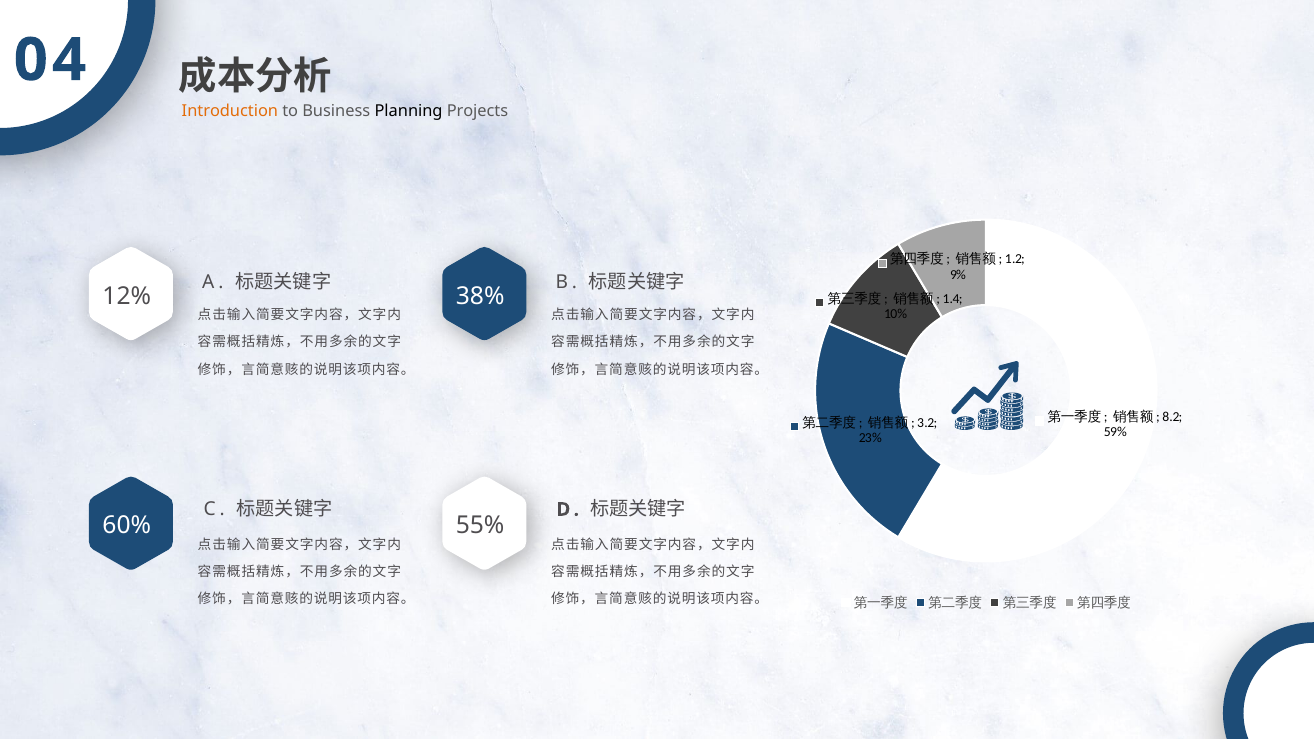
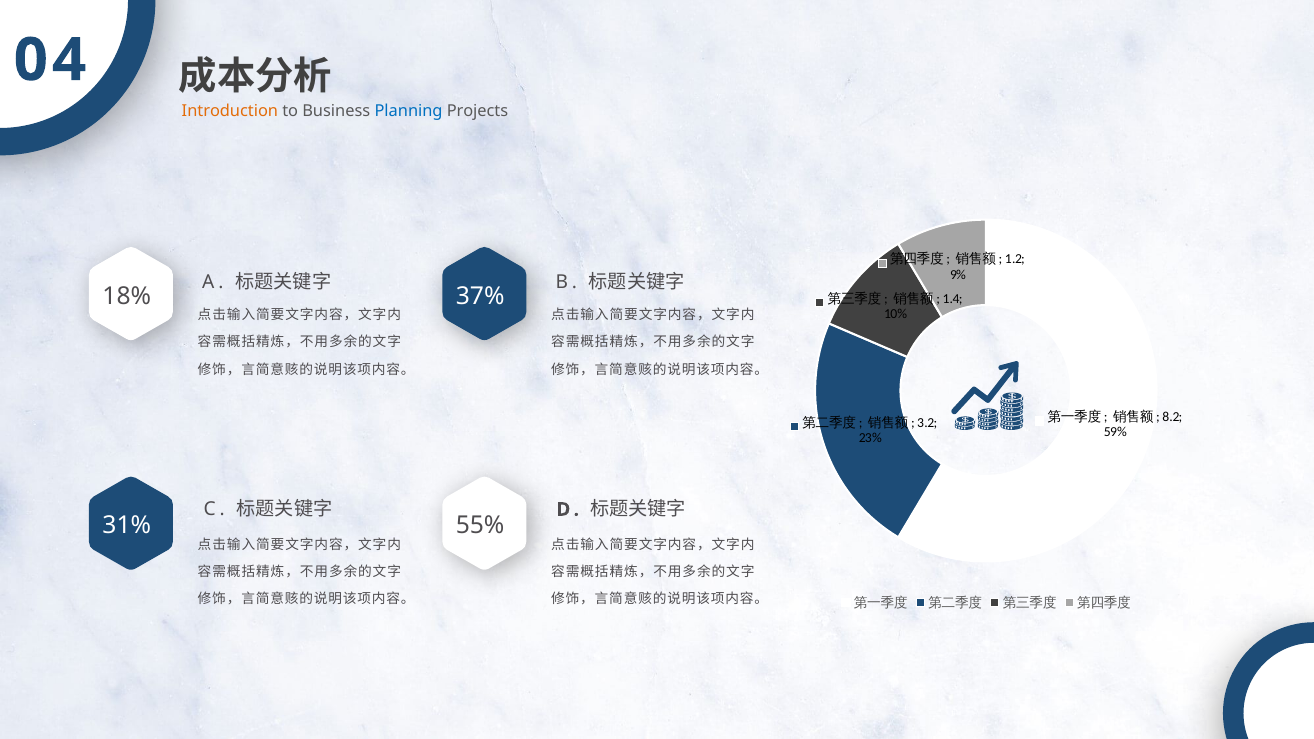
Planning colour: black -> blue
12%: 12% -> 18%
38%: 38% -> 37%
60%: 60% -> 31%
